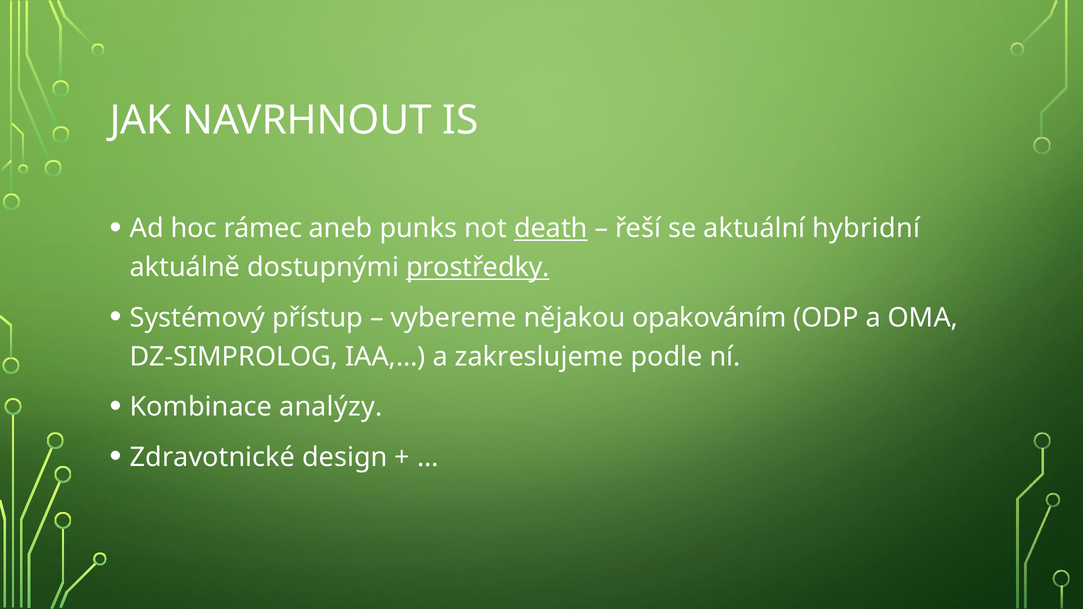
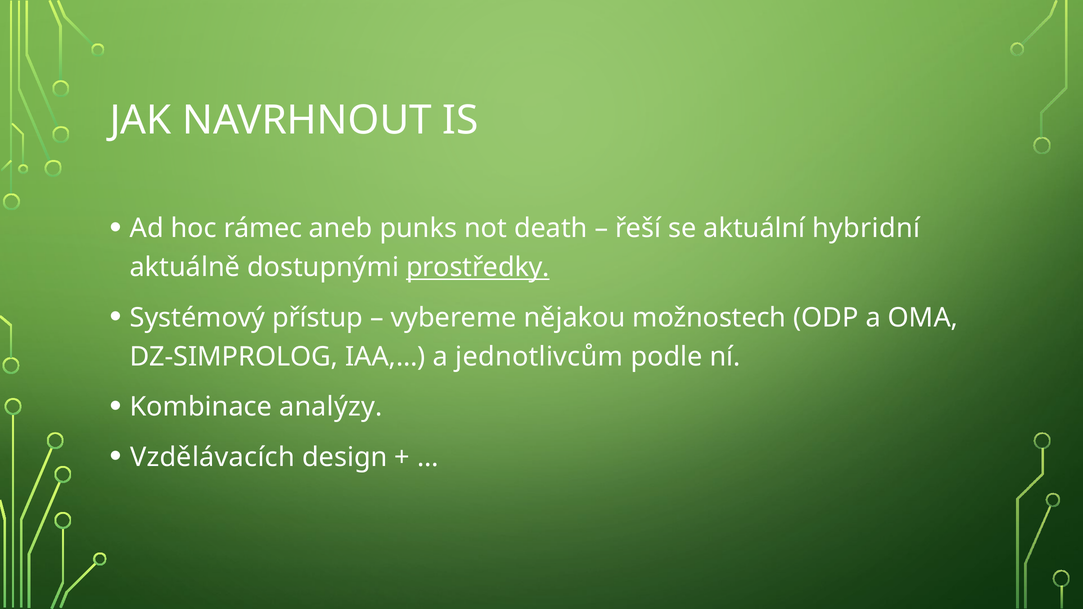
death underline: present -> none
opakováním: opakováním -> možnostech
zakreslujeme: zakreslujeme -> jednotlivcům
Zdravotnické: Zdravotnické -> Vzdělávacích
